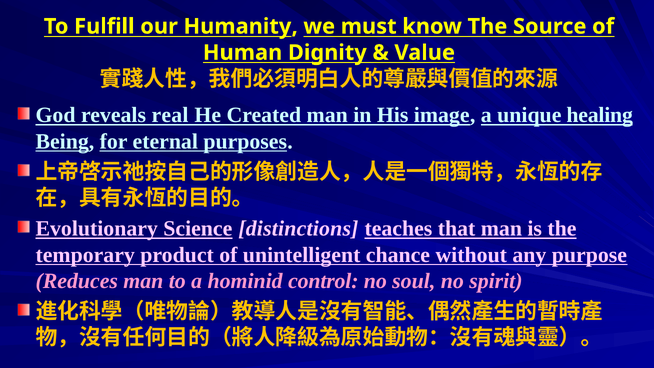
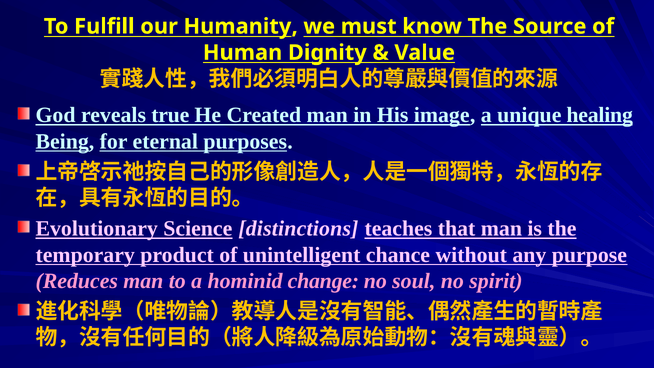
real: real -> true
control: control -> change
